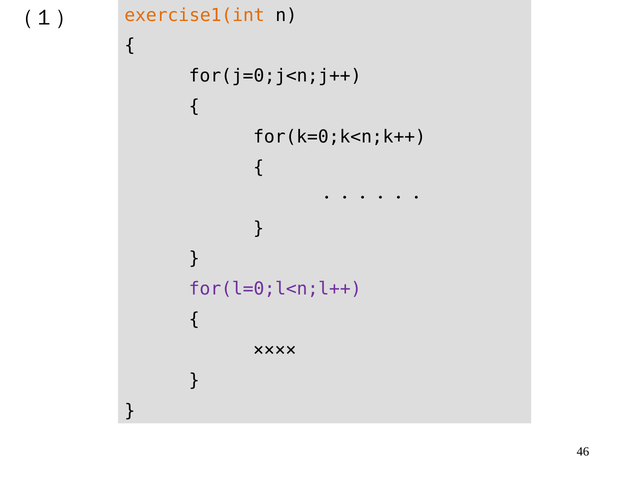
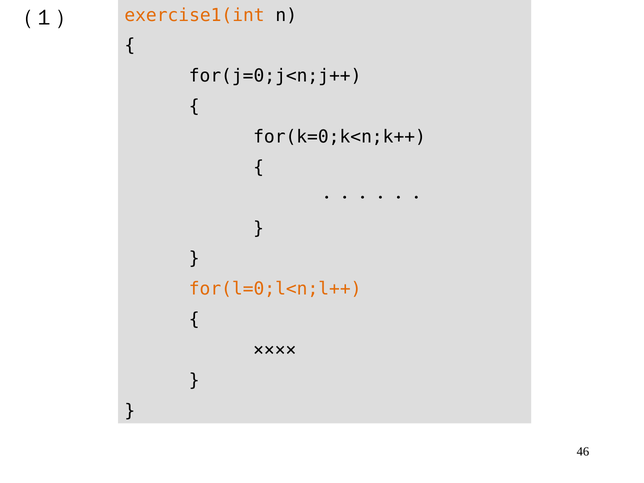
for(l=0;l<n;l++ colour: purple -> orange
